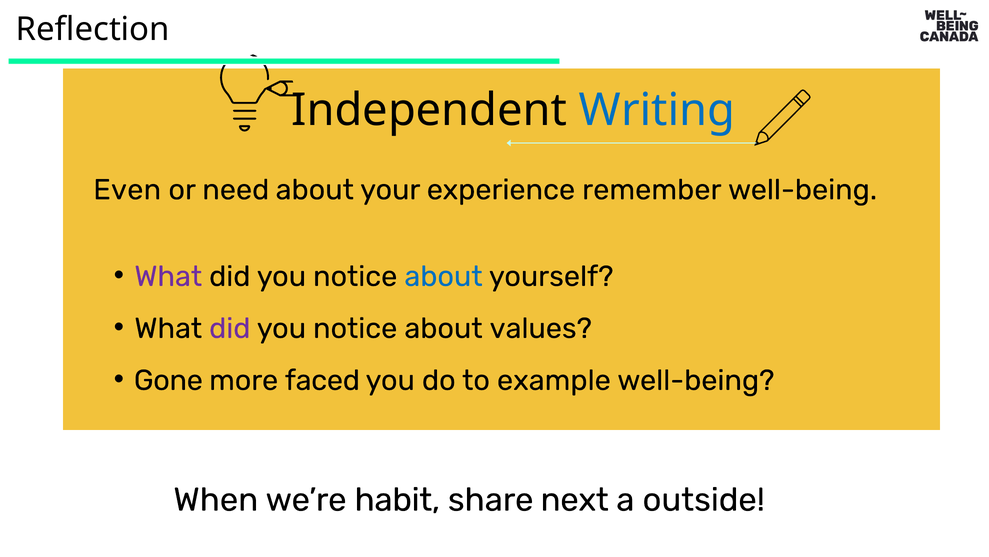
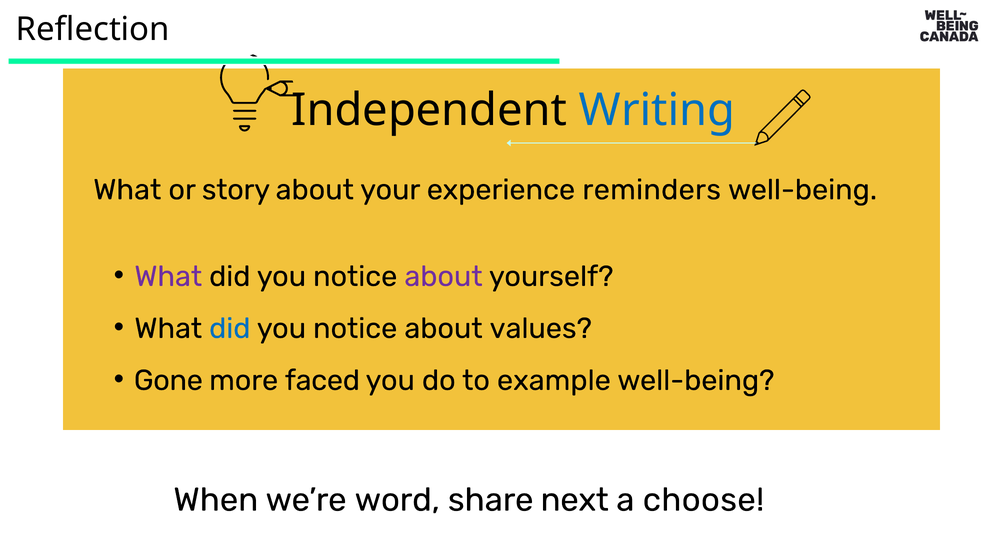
Even at (127, 190): Even -> What
need: need -> story
remember: remember -> reminders
about at (443, 276) colour: blue -> purple
did at (230, 328) colour: purple -> blue
habit: habit -> word
outside: outside -> choose
